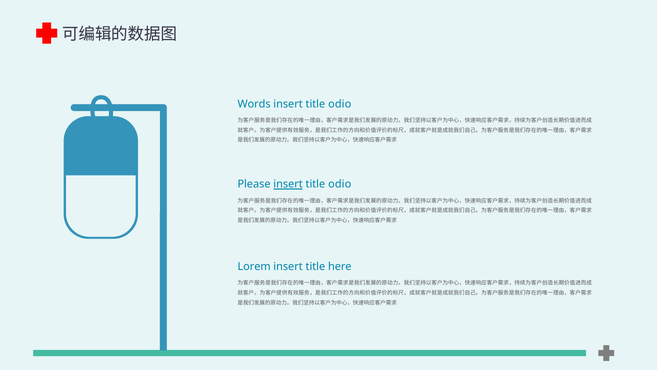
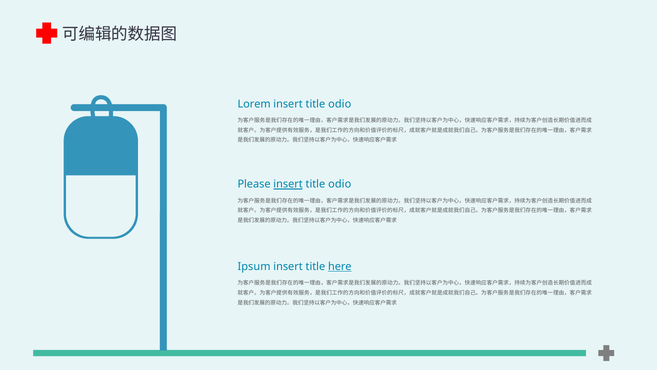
Words: Words -> Lorem
Lorem: Lorem -> Ipsum
here underline: none -> present
